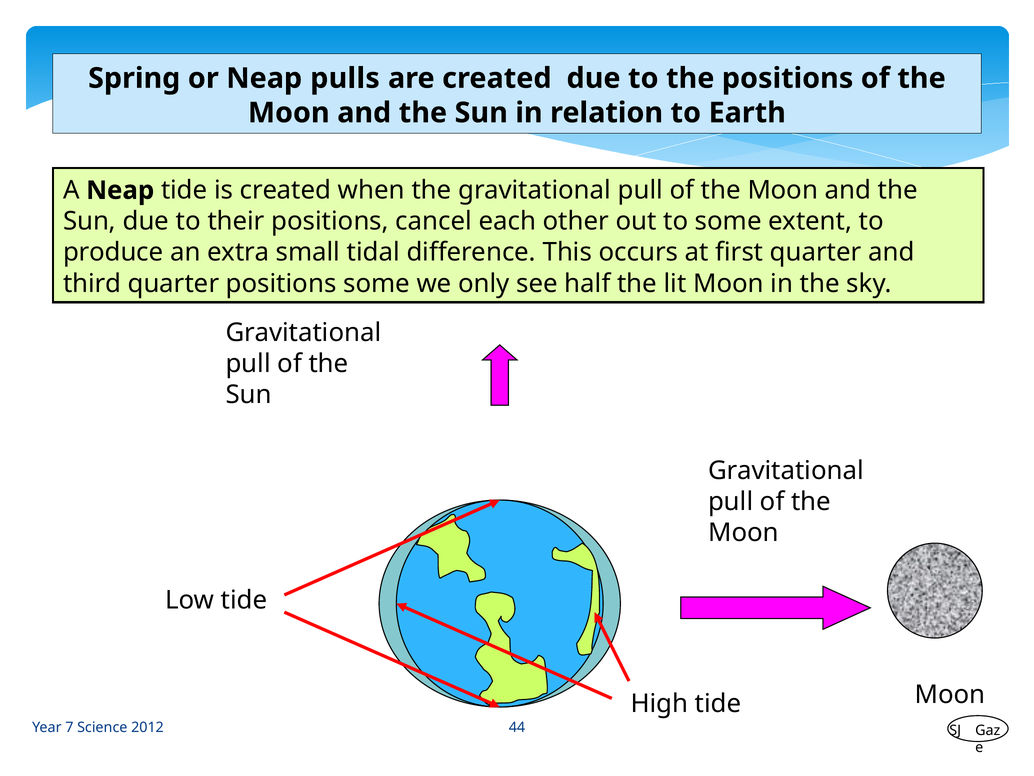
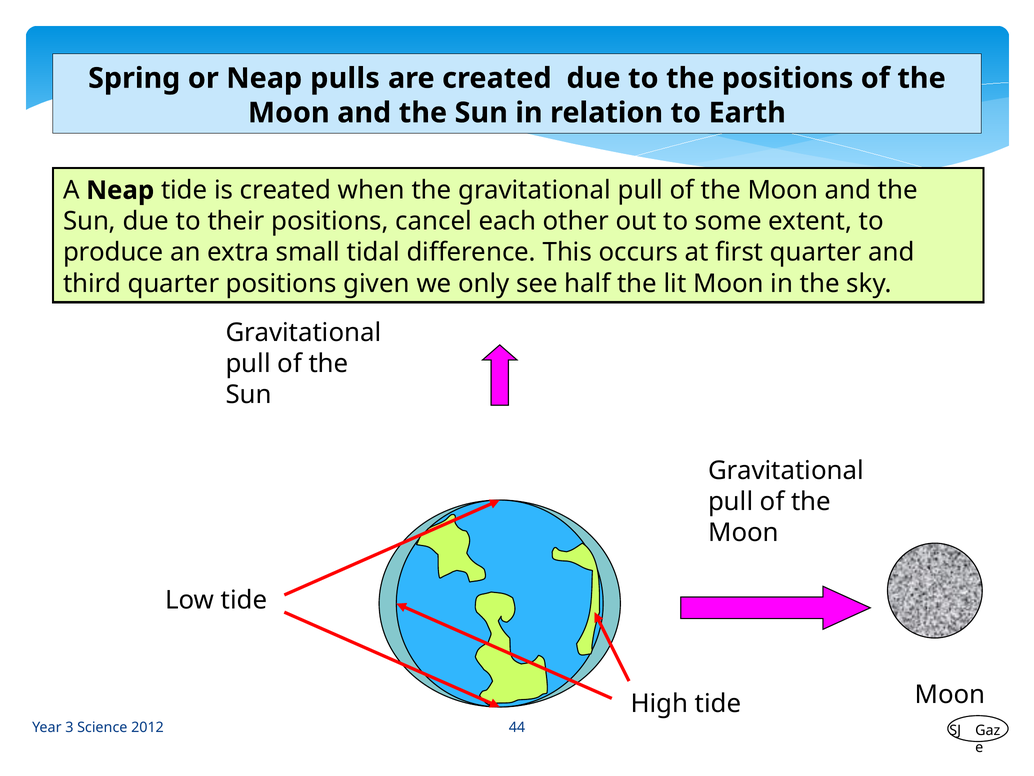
positions some: some -> given
7: 7 -> 3
